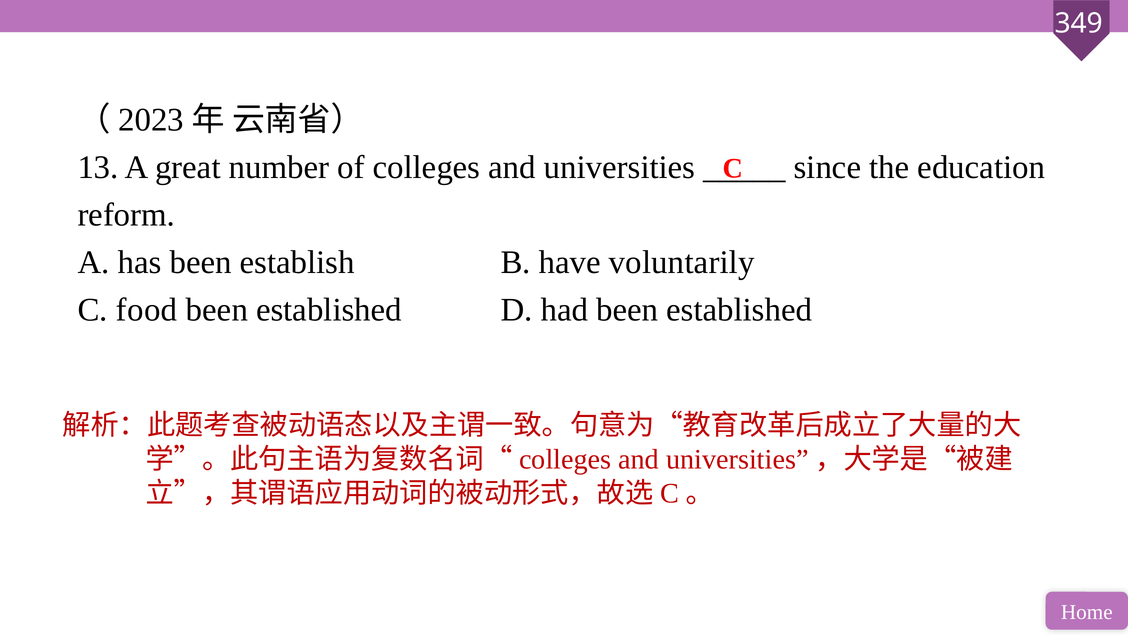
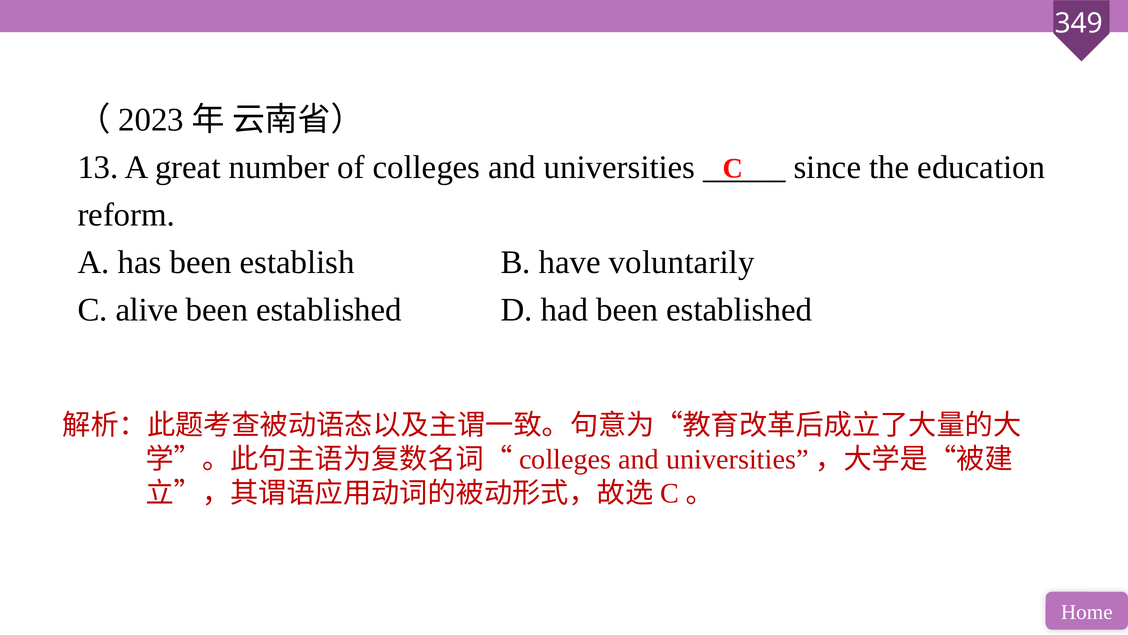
food: food -> alive
